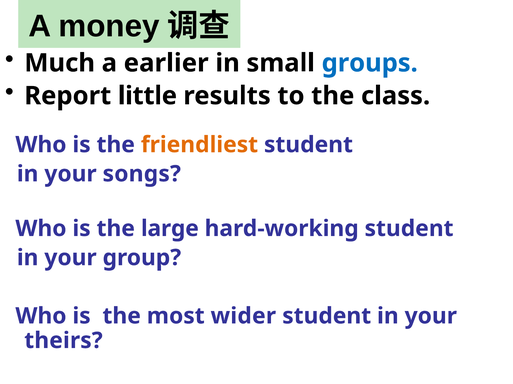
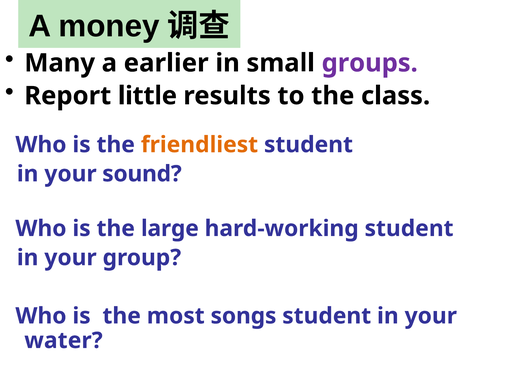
Much: Much -> Many
groups colour: blue -> purple
songs: songs -> sound
wider: wider -> songs
theirs: theirs -> water
